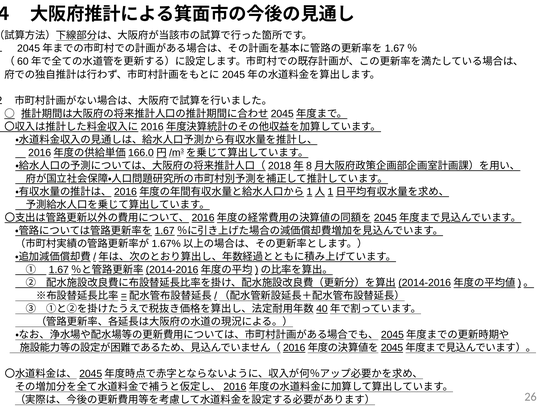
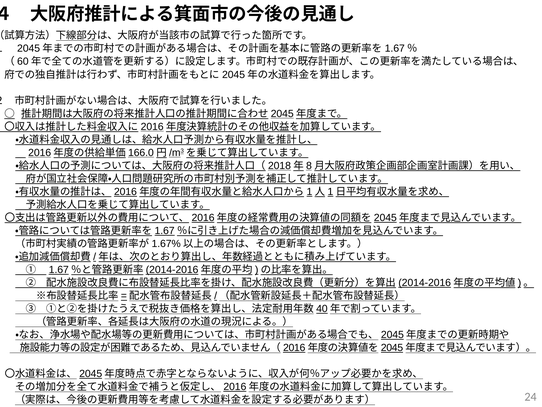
26: 26 -> 24
